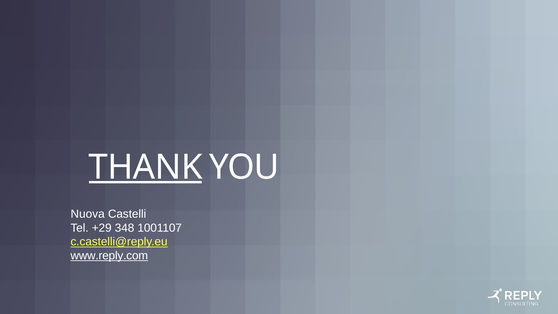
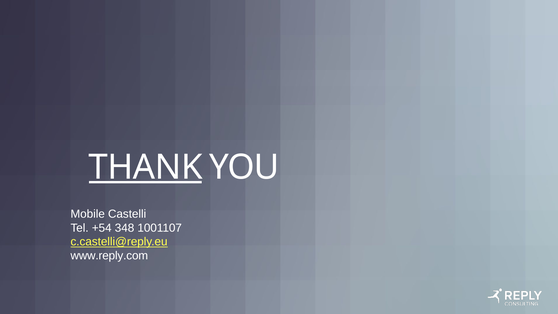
Nuova: Nuova -> Mobile
+29: +29 -> +54
www.reply.com underline: present -> none
